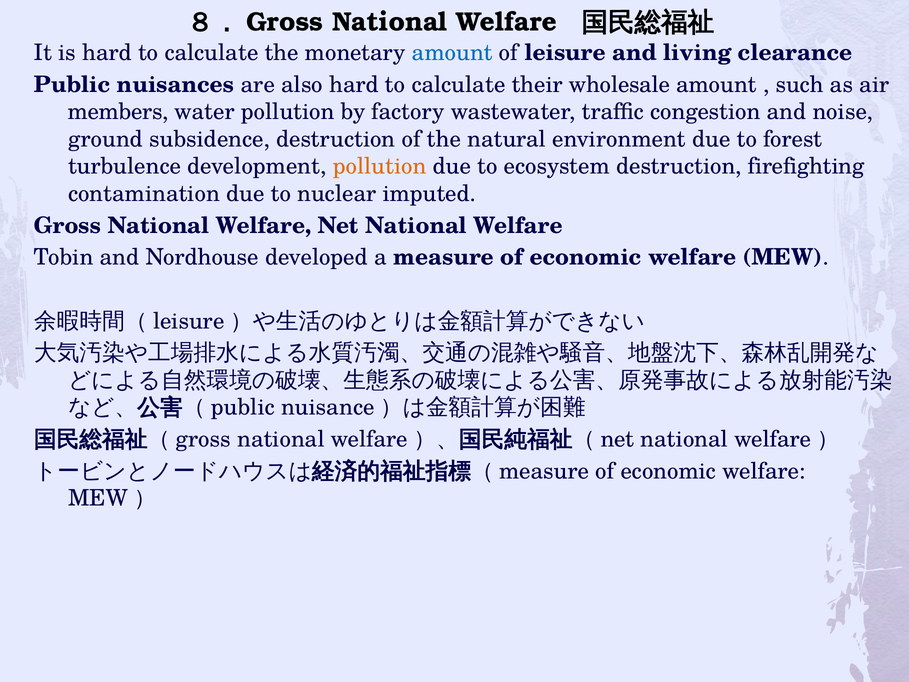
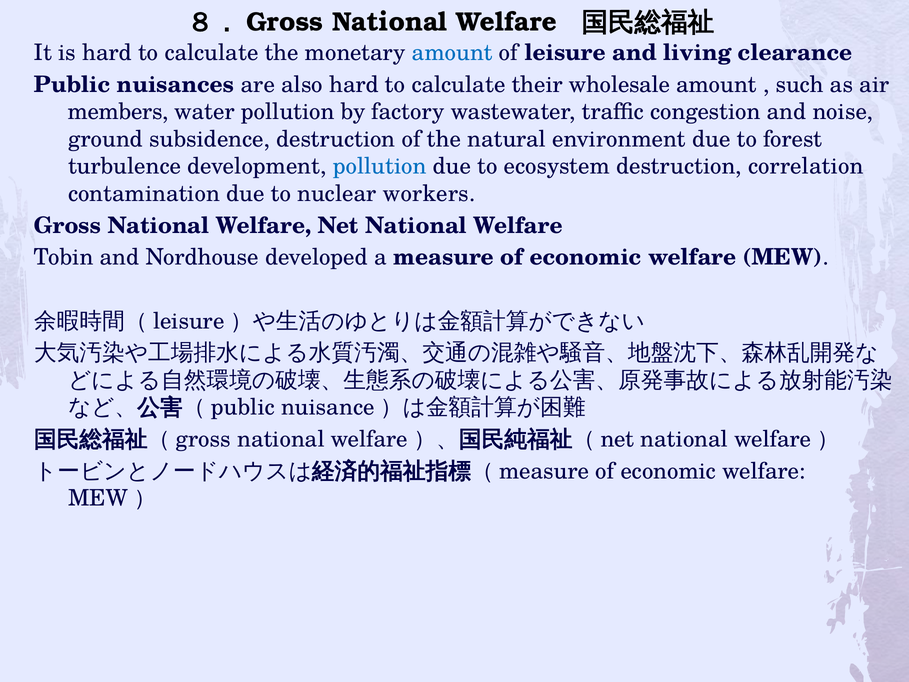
pollution at (380, 166) colour: orange -> blue
firefighting: firefighting -> correlation
imputed: imputed -> workers
